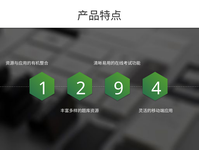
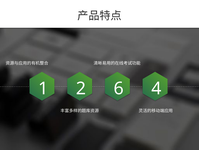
9: 9 -> 6
